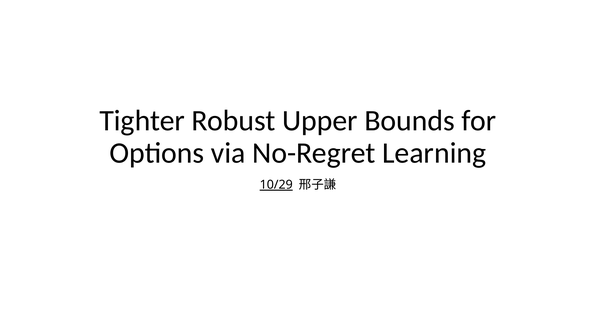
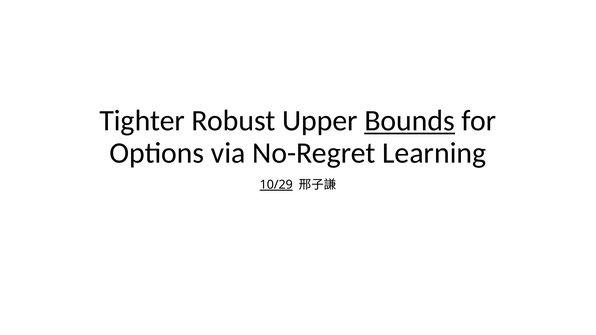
Bounds underline: none -> present
